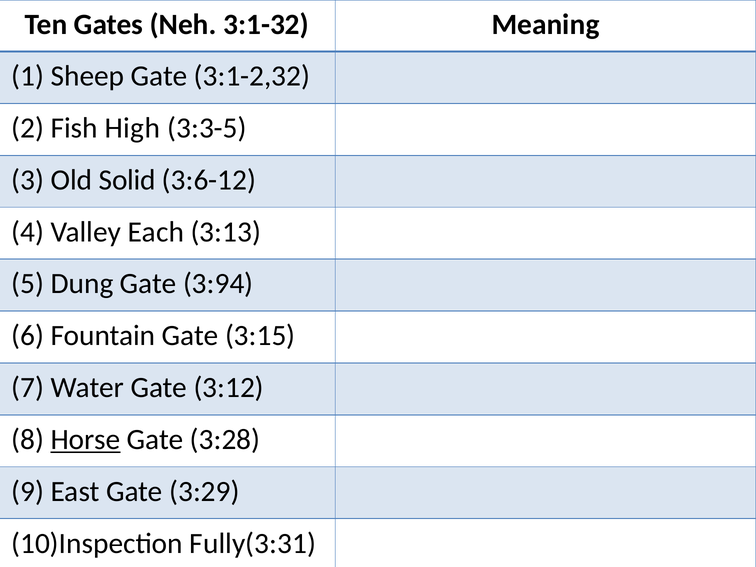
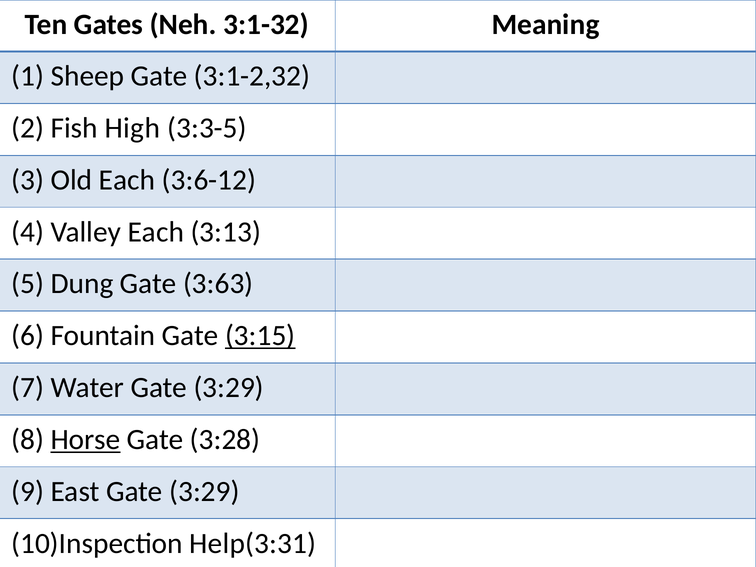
Old Solid: Solid -> Each
3:94: 3:94 -> 3:63
3:15 underline: none -> present
Water Gate 3:12: 3:12 -> 3:29
Fully(3:31: Fully(3:31 -> Help(3:31
